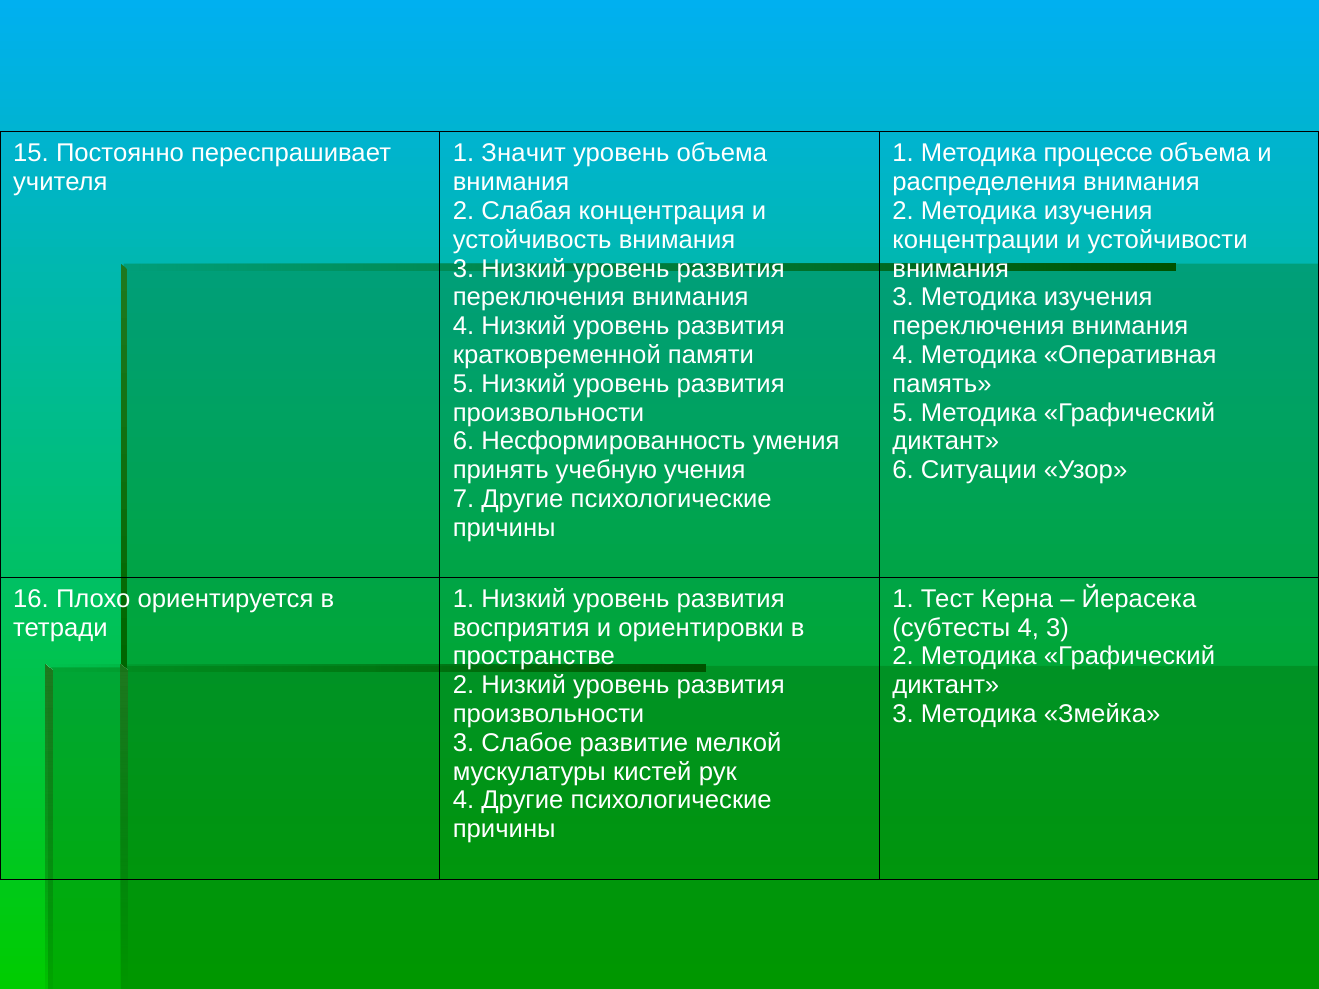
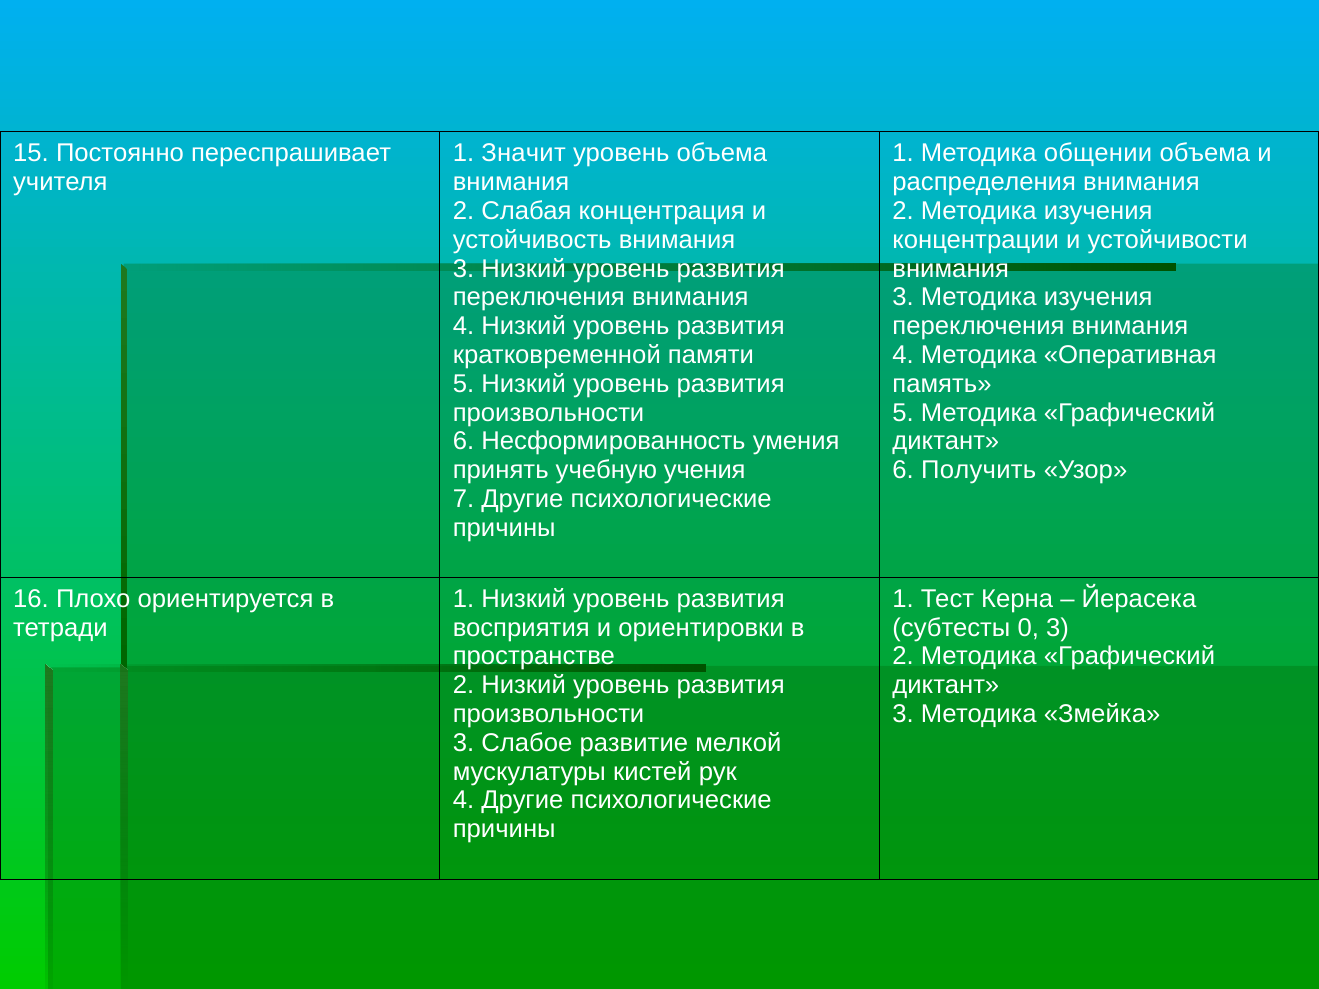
процессе: процессе -> общении
Ситуации: Ситуации -> Получить
субтесты 4: 4 -> 0
